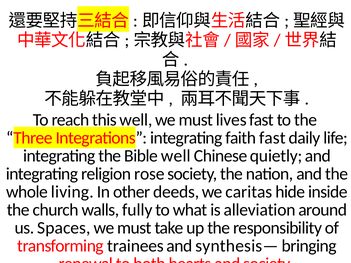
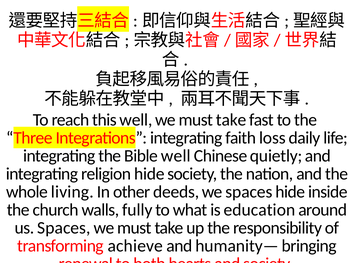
lives at (231, 120): lives -> take
faith fast: fast -> loss
religion rose: rose -> hide
we caritas: caritas -> spaces
alleviation: alleviation -> education
trainees: trainees -> achieve
synthesis—: synthesis— -> humanity—
